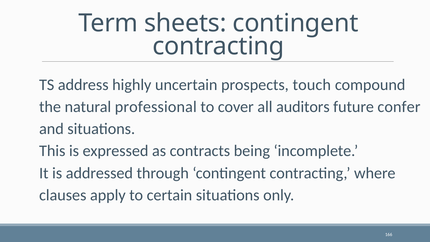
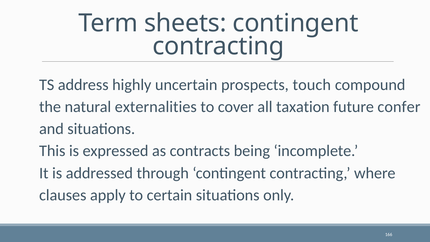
professional: professional -> externalities
auditors: auditors -> taxation
